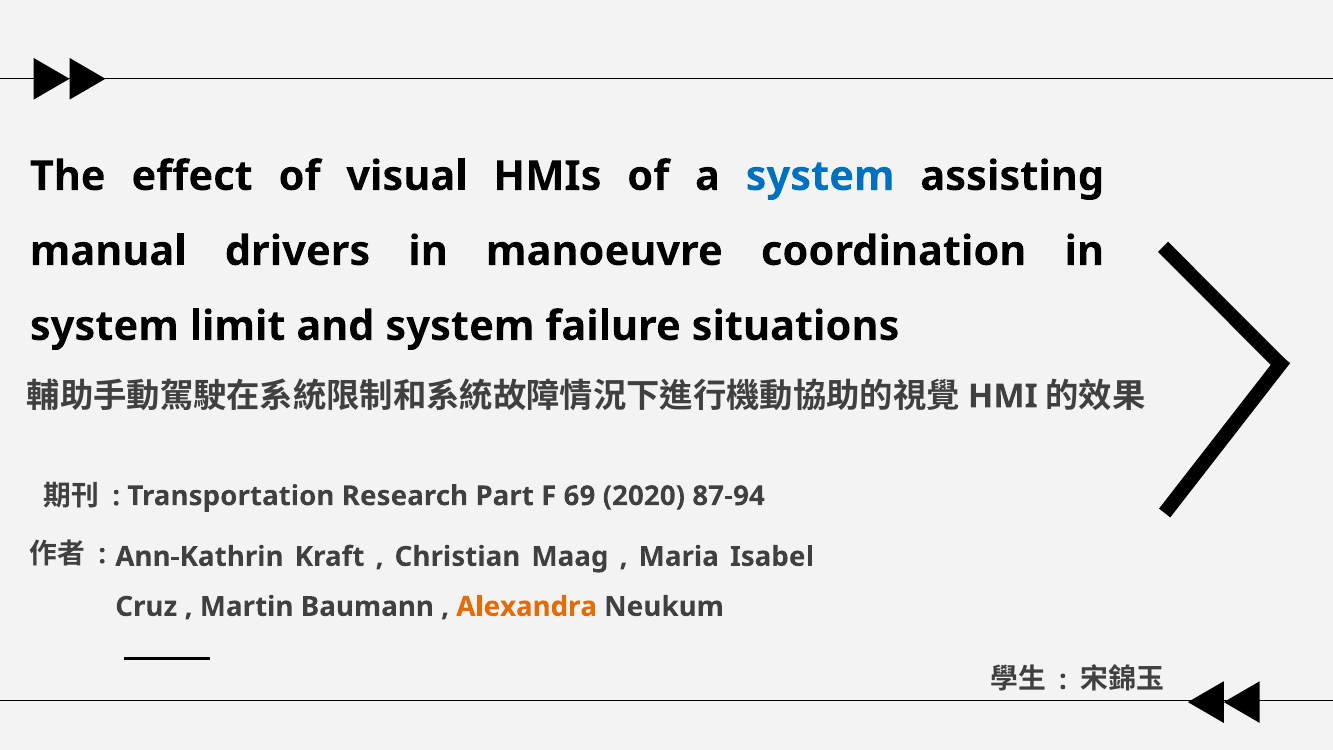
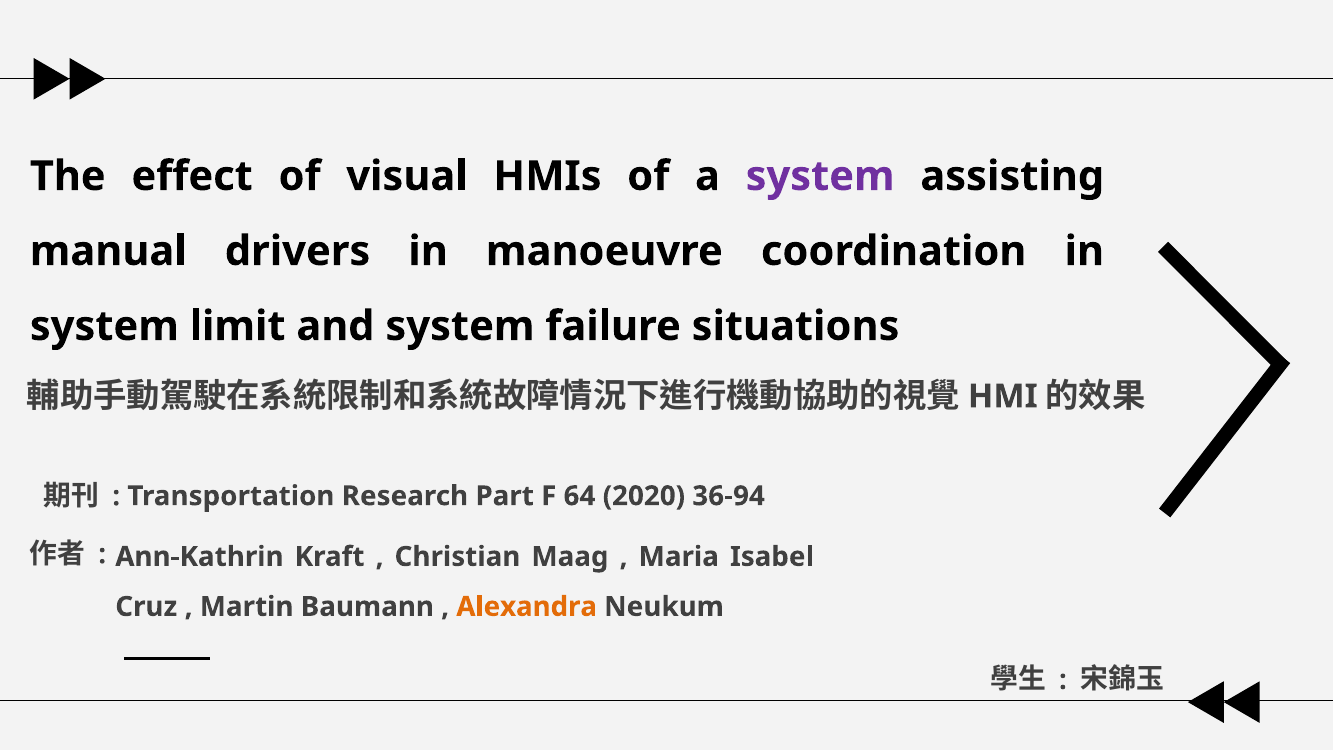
system at (820, 176) colour: blue -> purple
69: 69 -> 64
87-94: 87-94 -> 36-94
